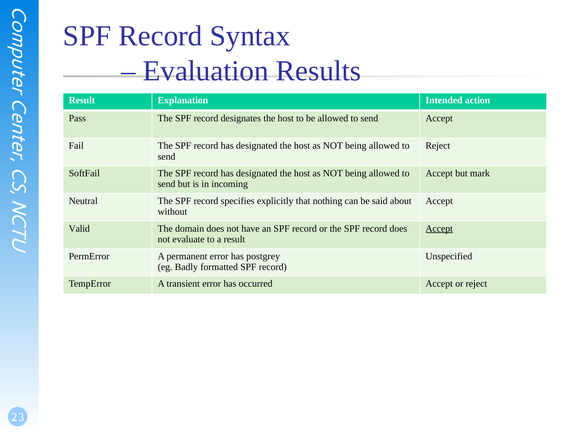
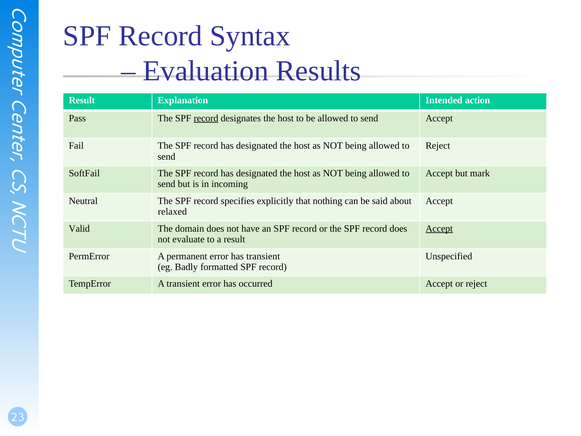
record at (206, 118) underline: none -> present
without: without -> relaxed
has postgrey: postgrey -> transient
